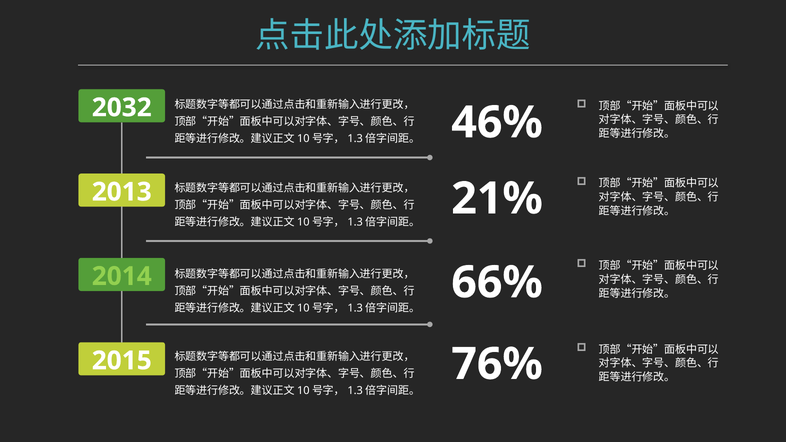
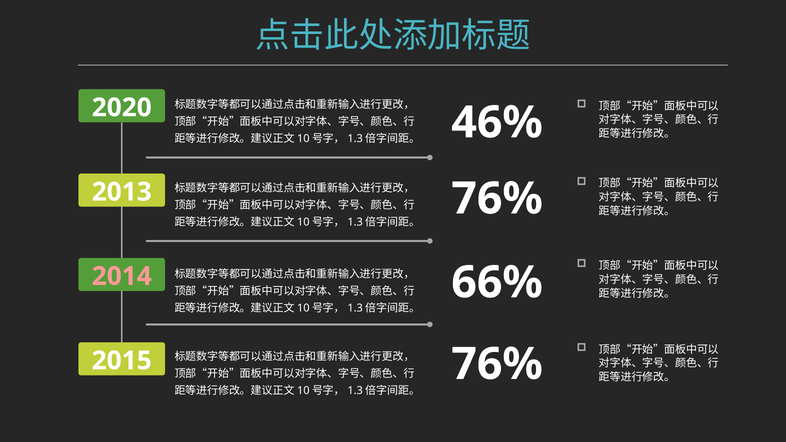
2032: 2032 -> 2020
21% at (497, 199): 21% -> 76%
2014 colour: light green -> pink
